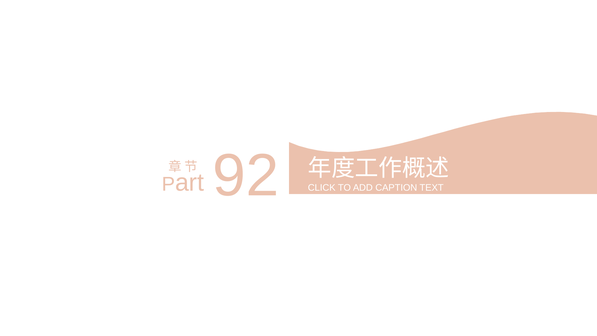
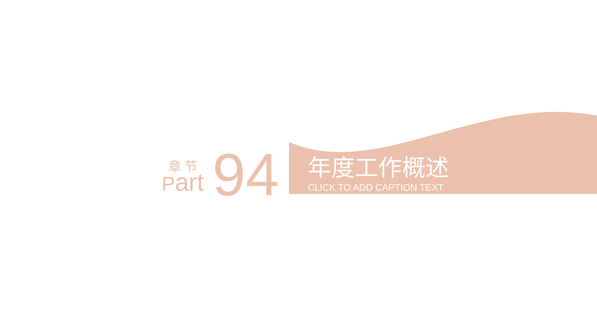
92: 92 -> 94
